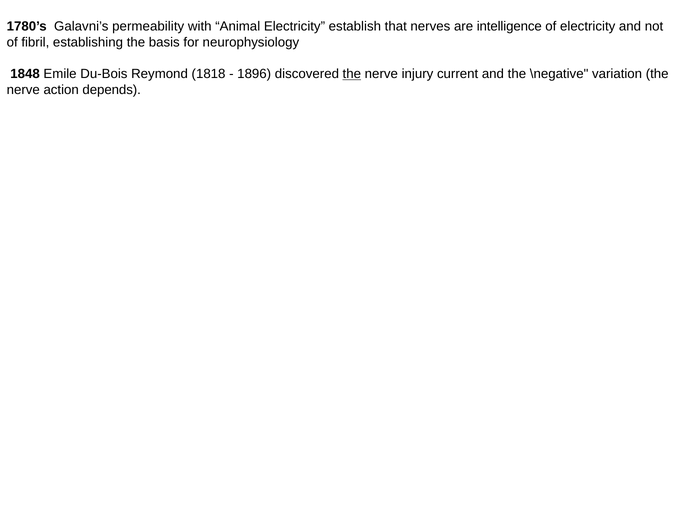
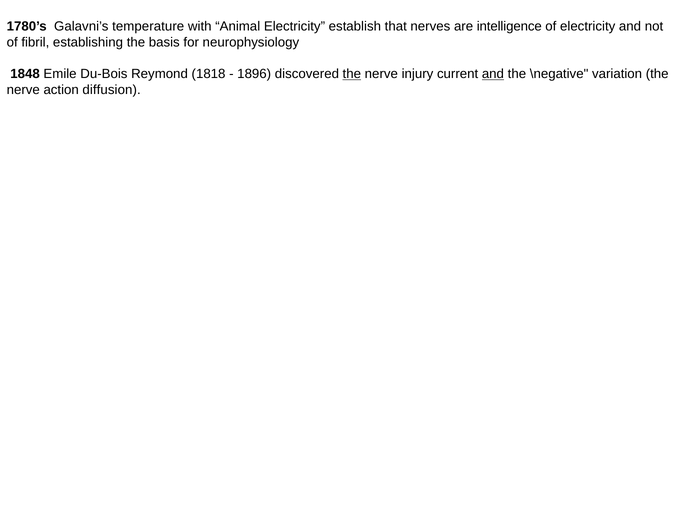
permeability: permeability -> temperature
and at (493, 74) underline: none -> present
depends: depends -> diffusion
